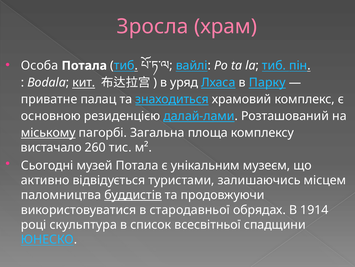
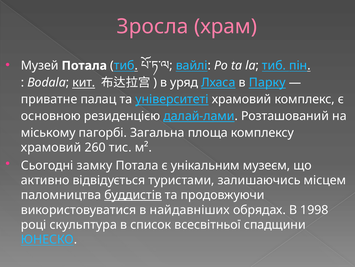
Особа: Особа -> Музей
знаходиться: знаходиться -> університеті
міському underline: present -> none
вистачало at (51, 147): вистачало -> храмовий
музей: музей -> замку
стародавньої: стародавньої -> найдавніших
1914: 1914 -> 1998
